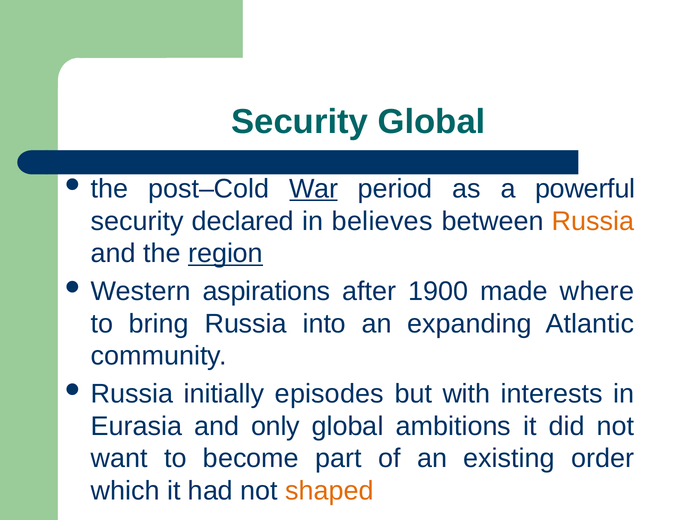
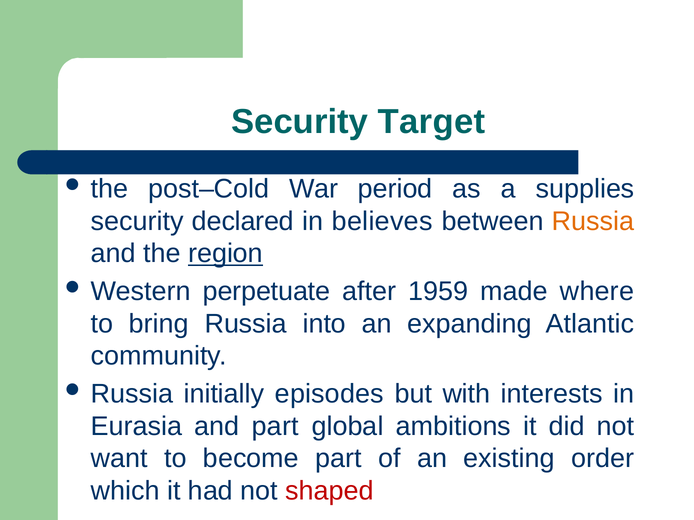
Security Global: Global -> Target
War underline: present -> none
powerful: powerful -> supplies
aspirations: aspirations -> perpetuate
1900: 1900 -> 1959
and only: only -> part
shaped colour: orange -> red
